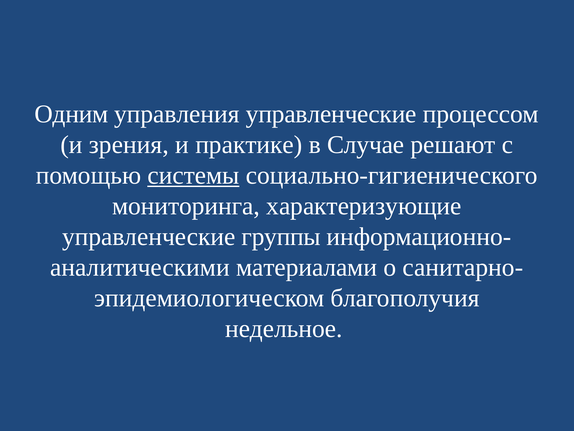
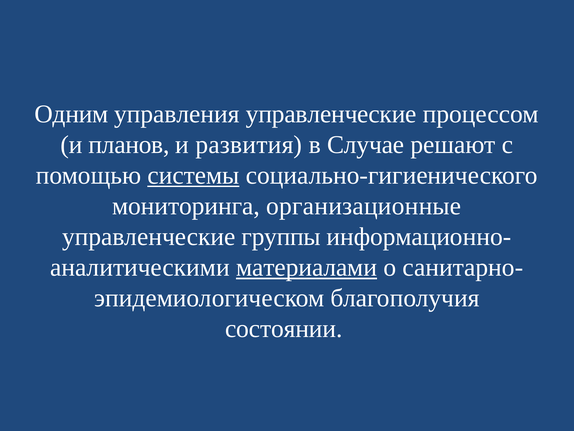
зрения: зрения -> планов
практике: практике -> развития
характеризующие: характеризующие -> организационные
материалами underline: none -> present
недельное: недельное -> состоянии
